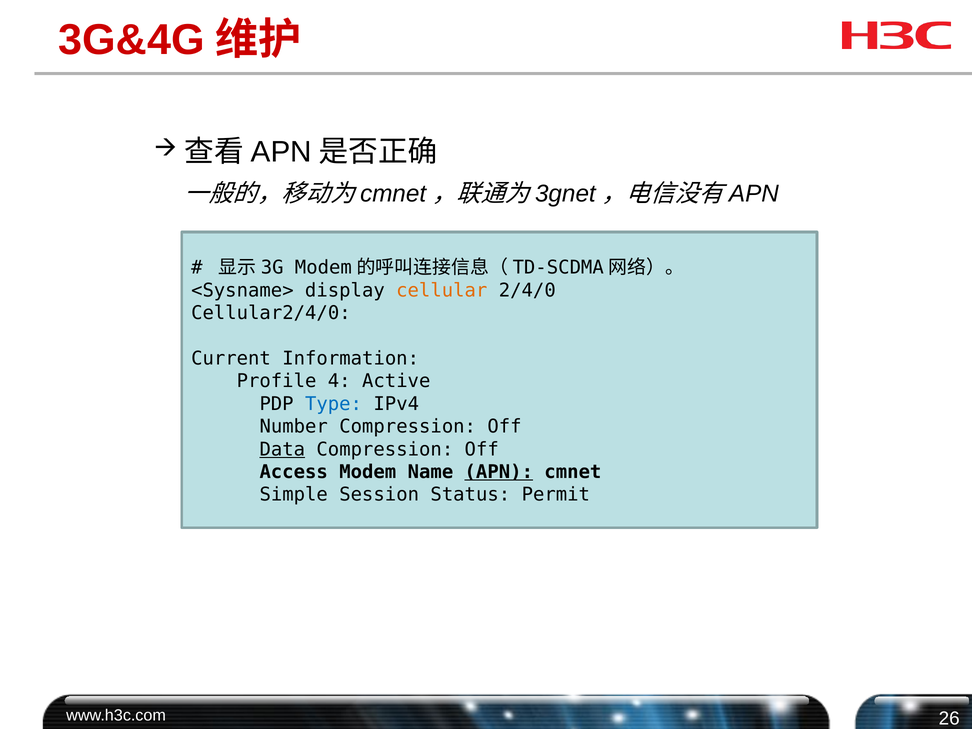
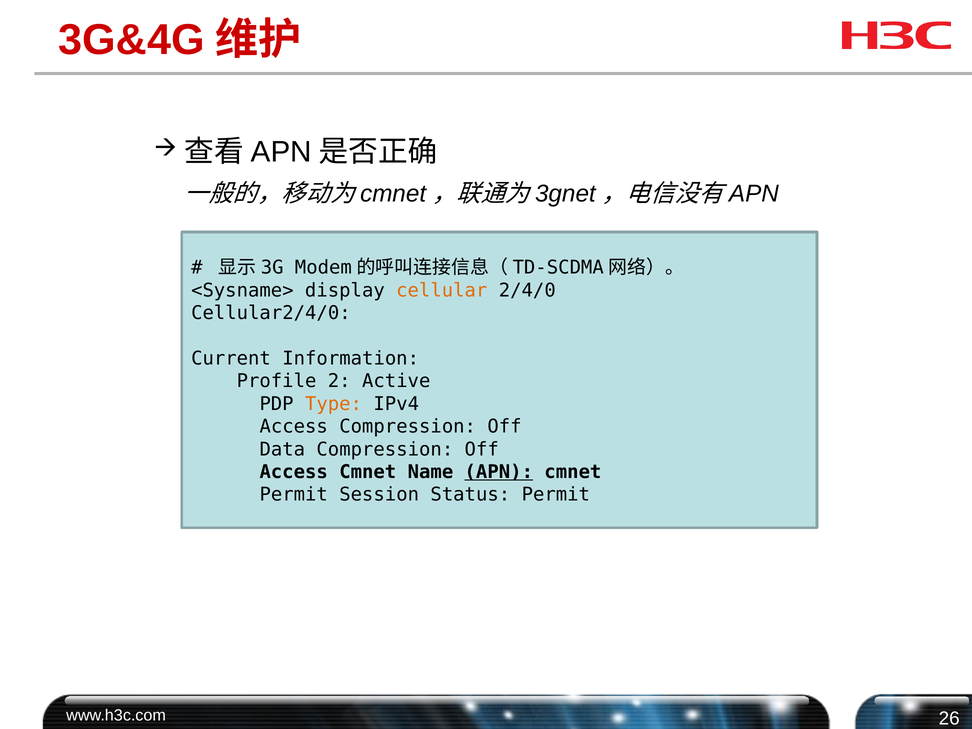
4: 4 -> 2
Type colour: blue -> orange
Number at (294, 427): Number -> Access
Data underline: present -> none
Access Modem: Modem -> Cmnet
Simple at (294, 495): Simple -> Permit
